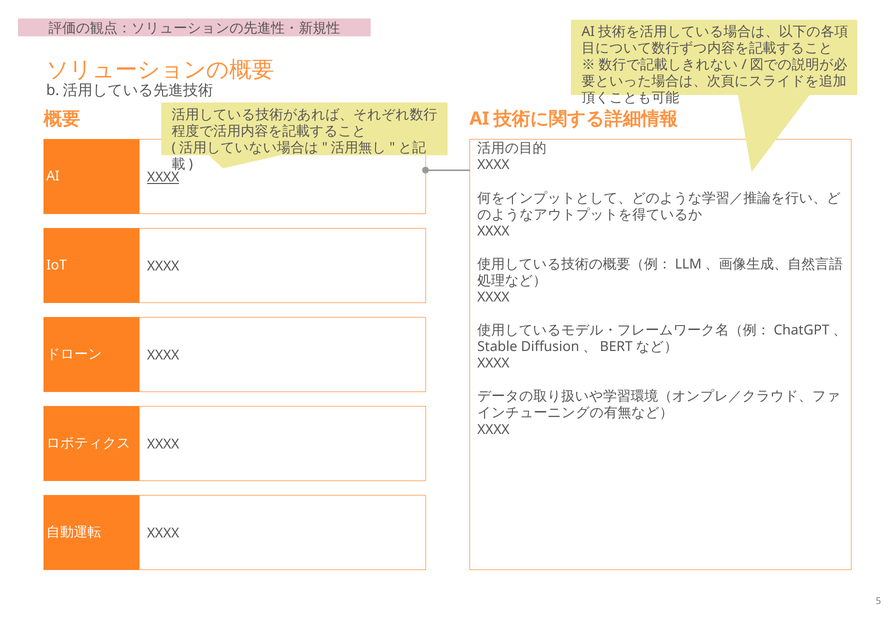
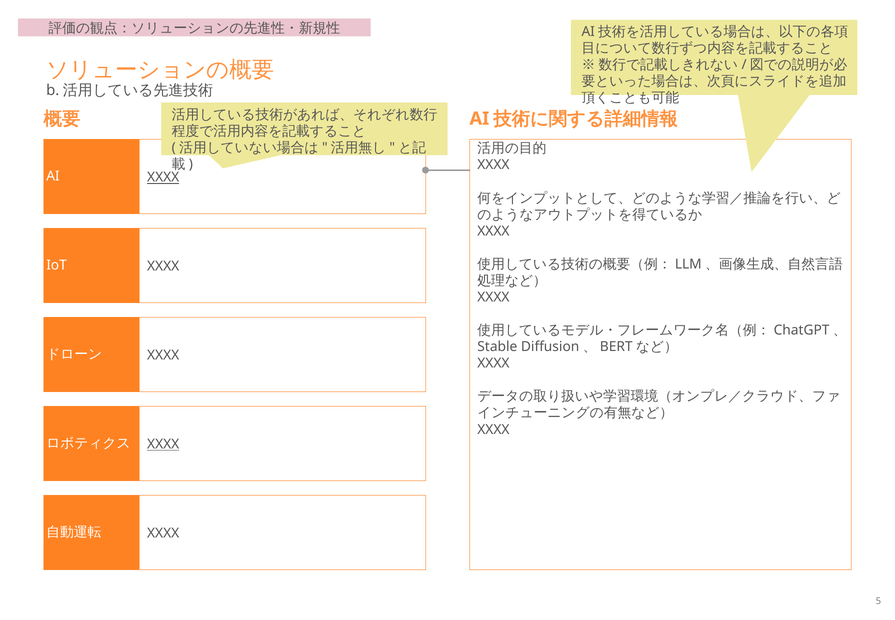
XXXX at (163, 444) underline: none -> present
